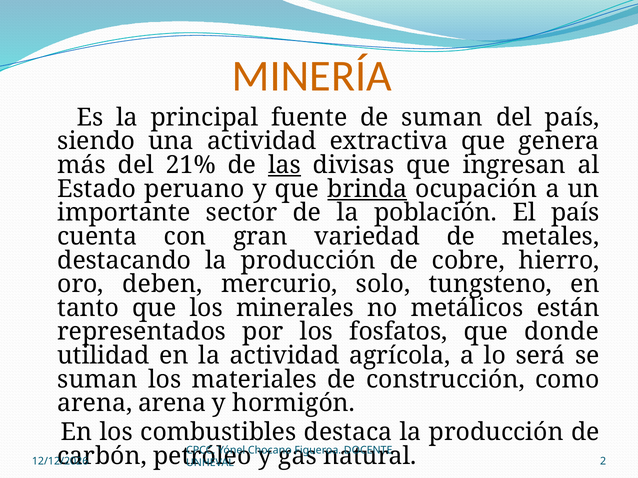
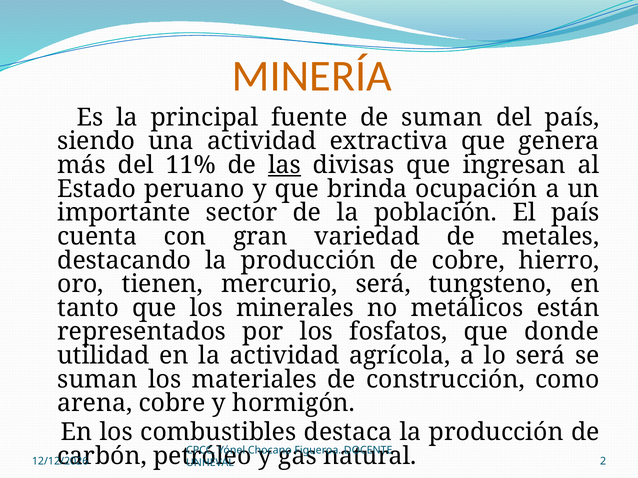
21%: 21% -> 11%
brinda underline: present -> none
deben: deben -> tienen
mercurio solo: solo -> será
arena arena: arena -> cobre
